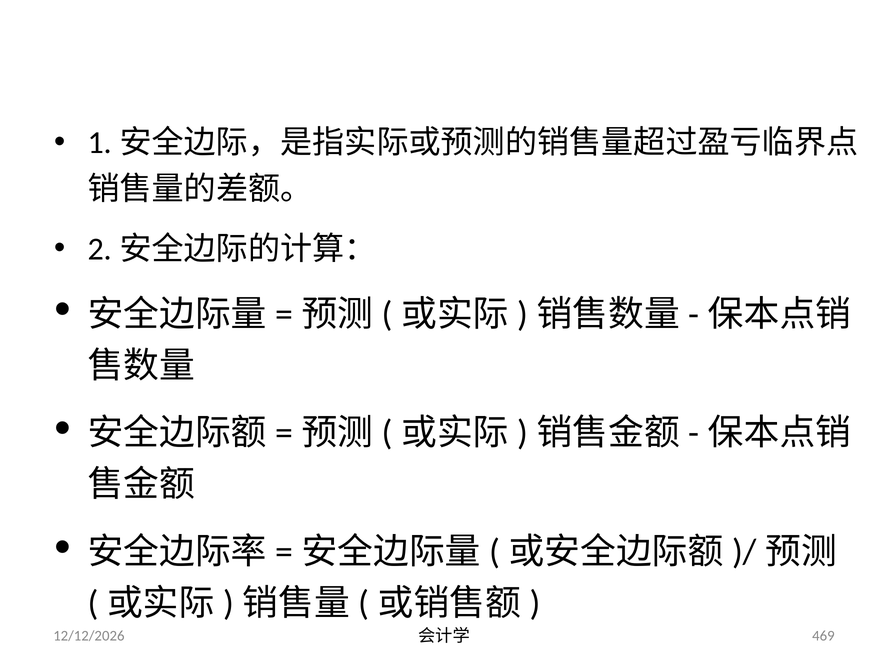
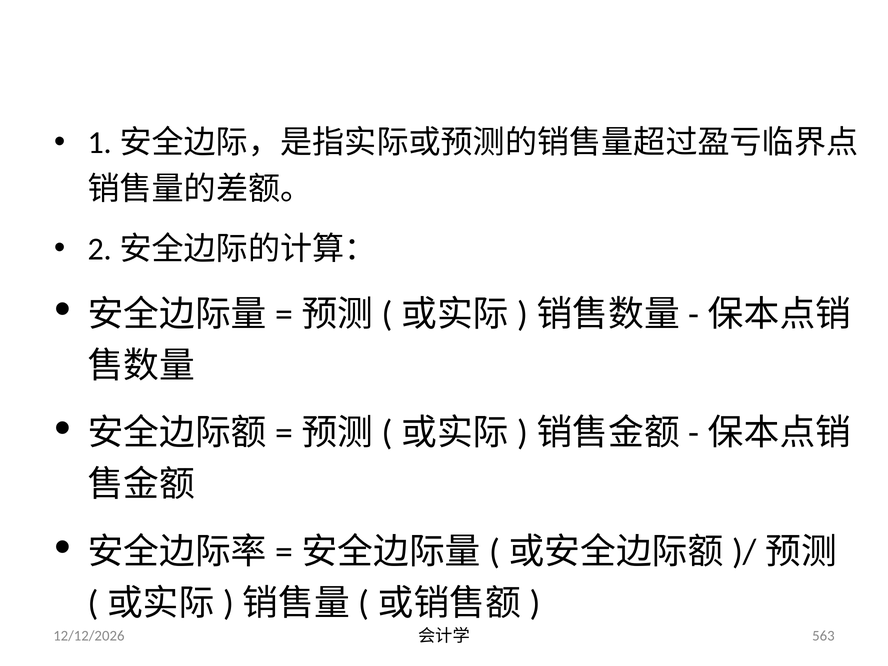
469: 469 -> 563
